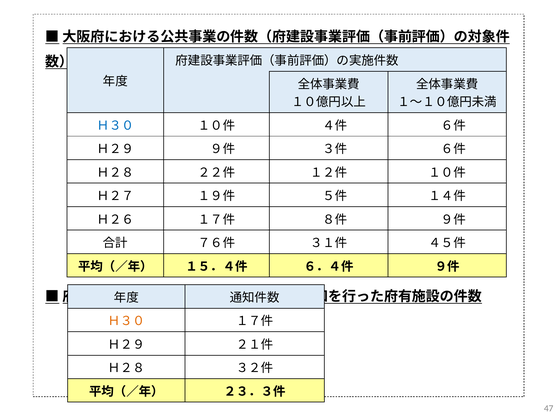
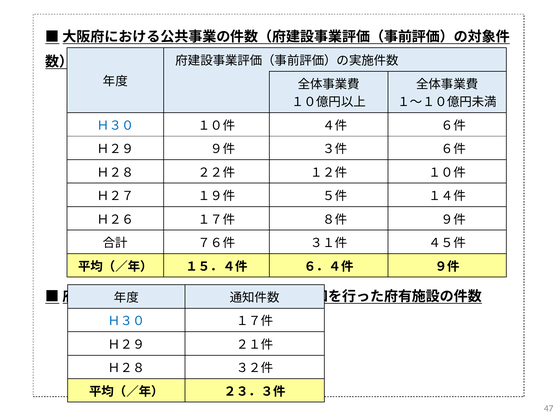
Ｈ３０ at (126, 321) colour: orange -> blue
